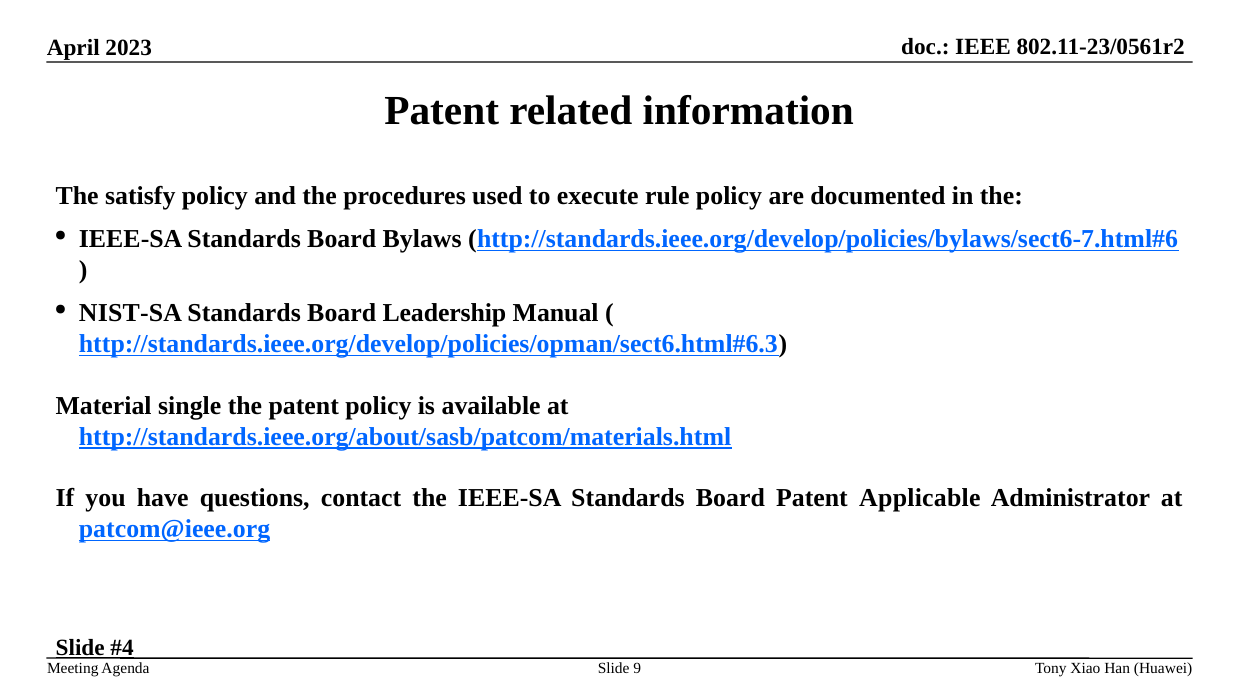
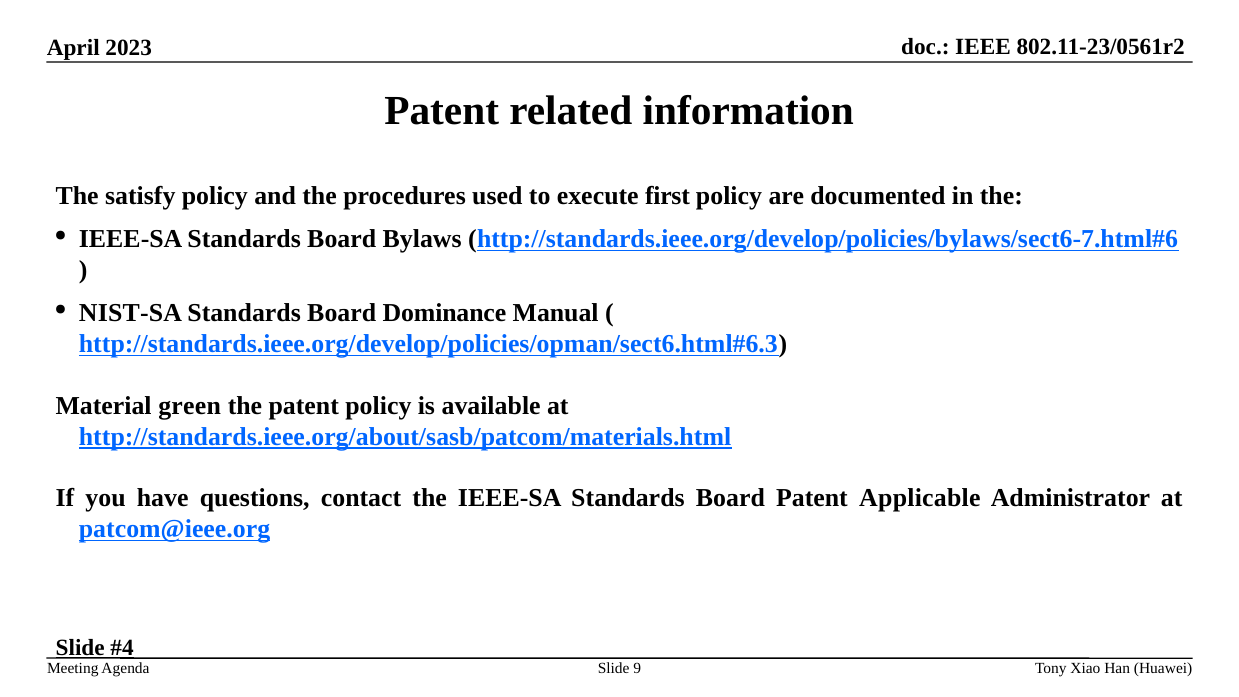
rule: rule -> first
Leadership: Leadership -> Dominance
single: single -> green
